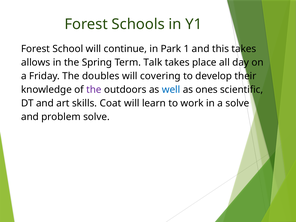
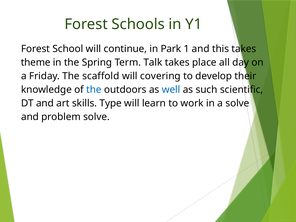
allows: allows -> theme
doubles: doubles -> scaffold
the at (94, 90) colour: purple -> blue
ones: ones -> such
Coat: Coat -> Type
